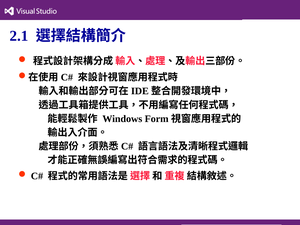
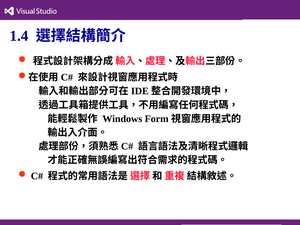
2.1: 2.1 -> 1.4
